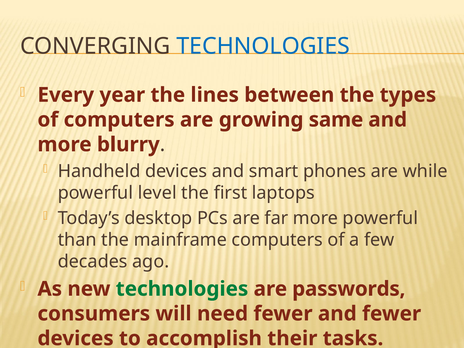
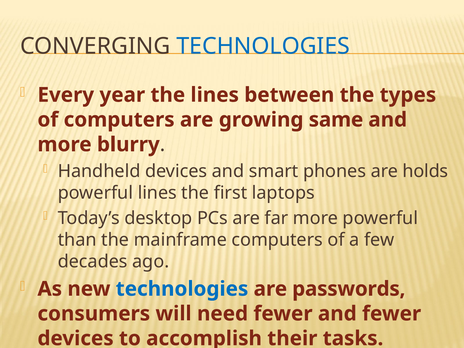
while: while -> holds
powerful level: level -> lines
technologies at (182, 289) colour: green -> blue
